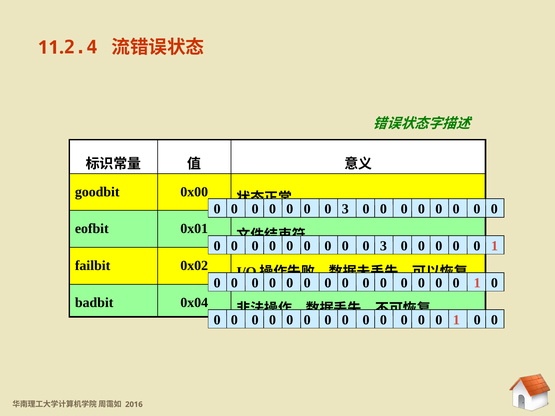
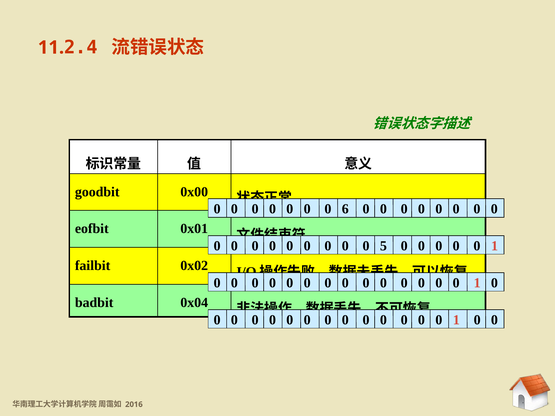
3 at (345, 209): 3 -> 6
3 at (383, 246): 3 -> 5
